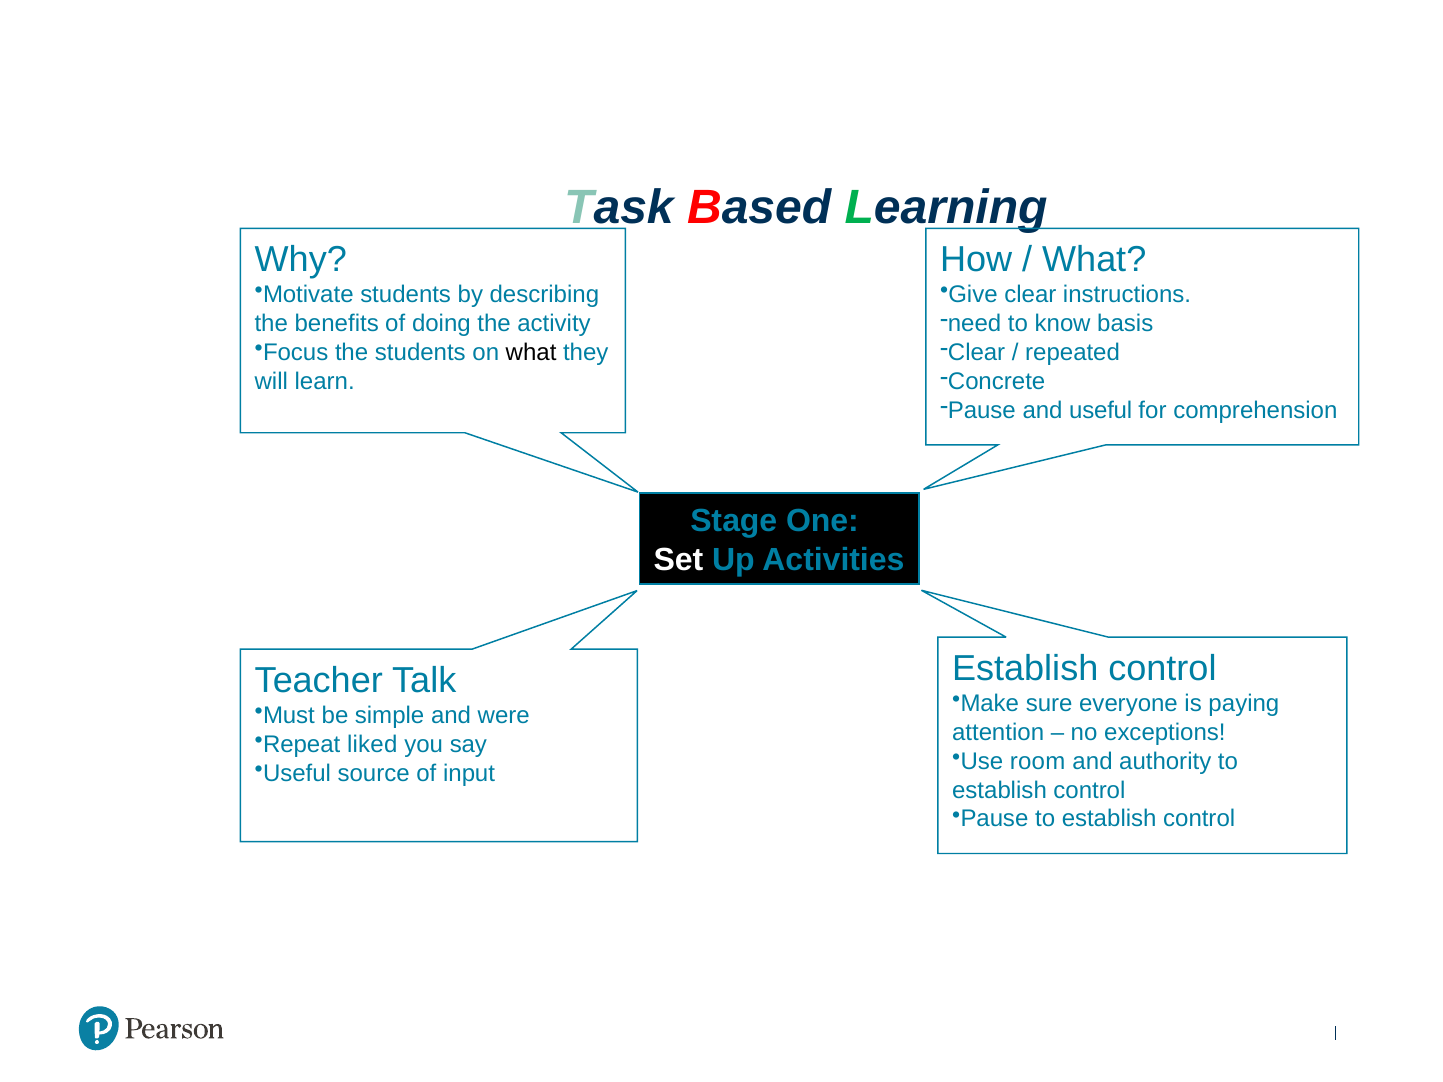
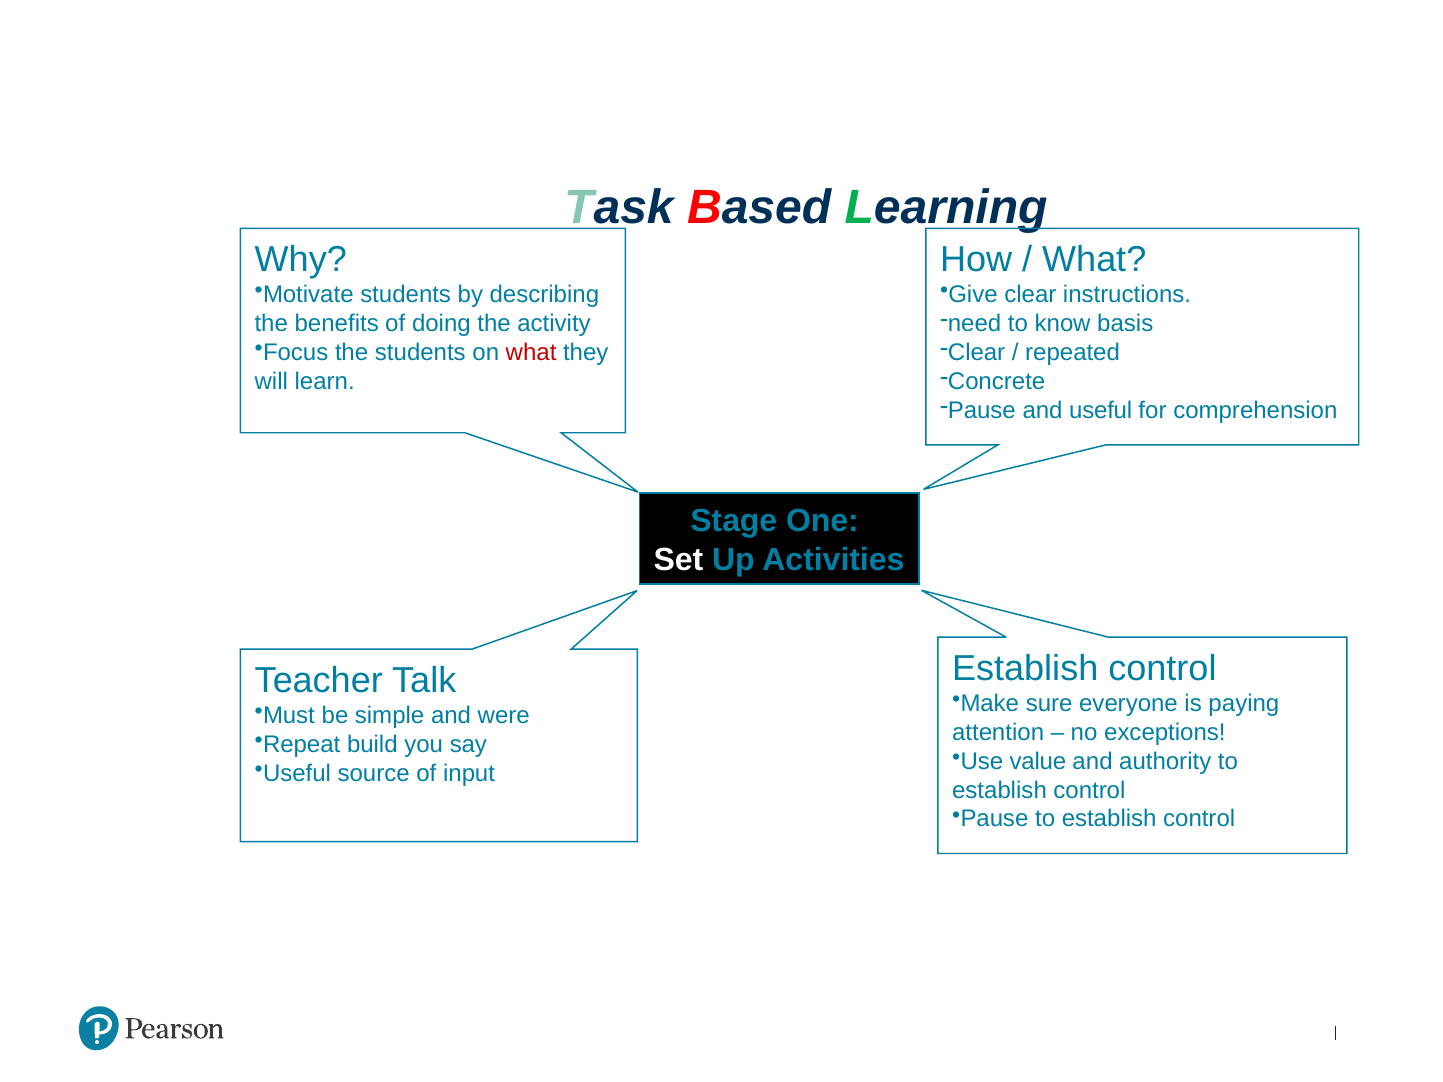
what at (531, 353) colour: black -> red
liked: liked -> build
room: room -> value
